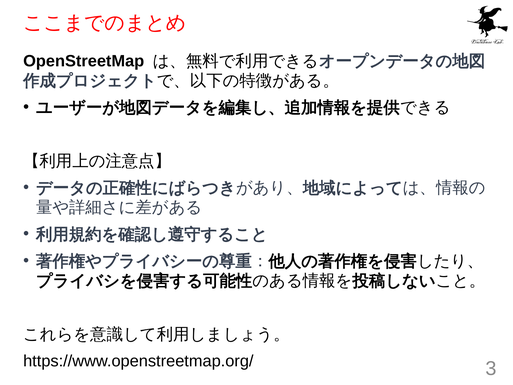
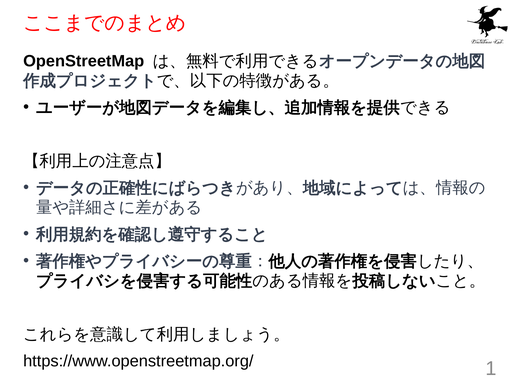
3: 3 -> 1
